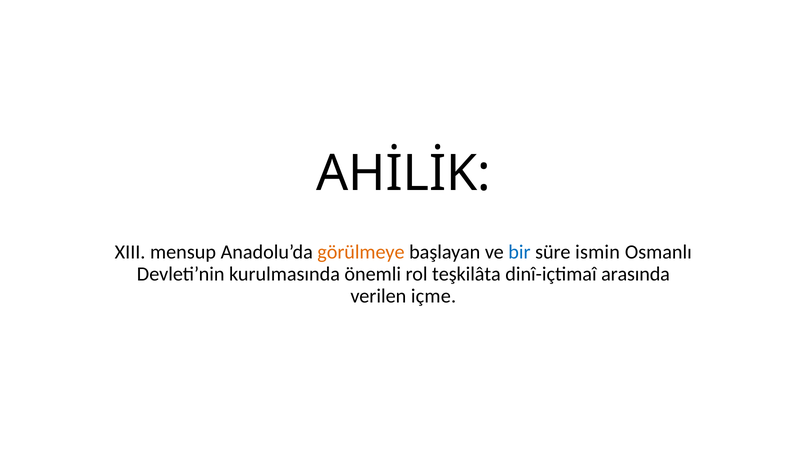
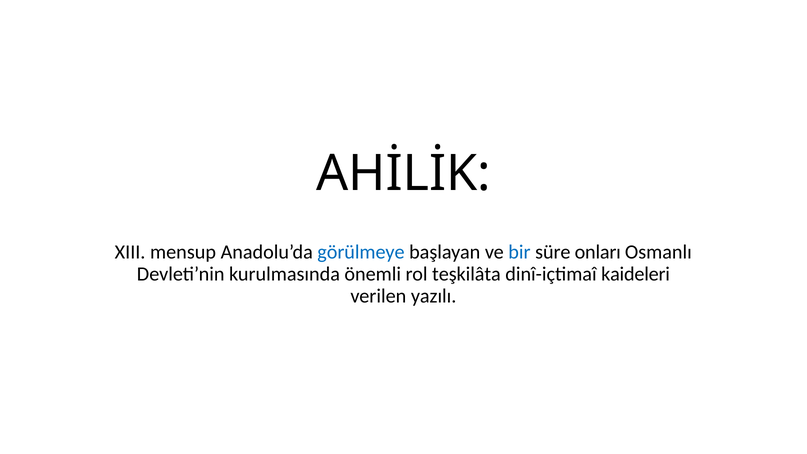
görülmeye colour: orange -> blue
ismin: ismin -> onları
arasında: arasında -> kaideleri
içme: içme -> yazılı
